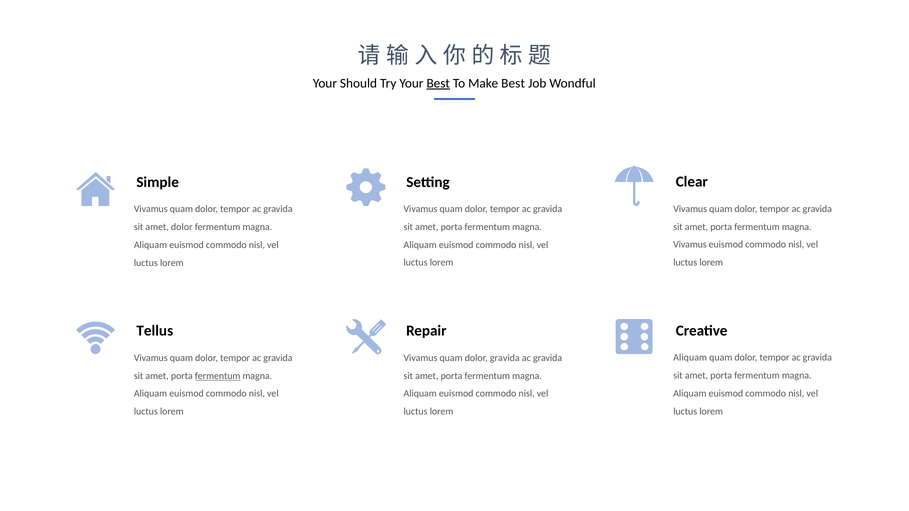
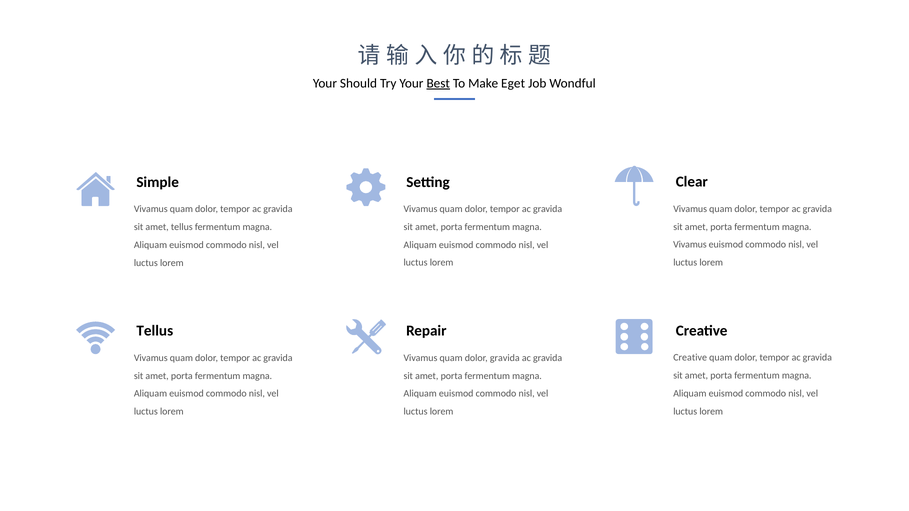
Make Best: Best -> Eget
amet dolor: dolor -> tellus
Aliquam at (690, 358): Aliquam -> Creative
fermentum at (218, 376) underline: present -> none
